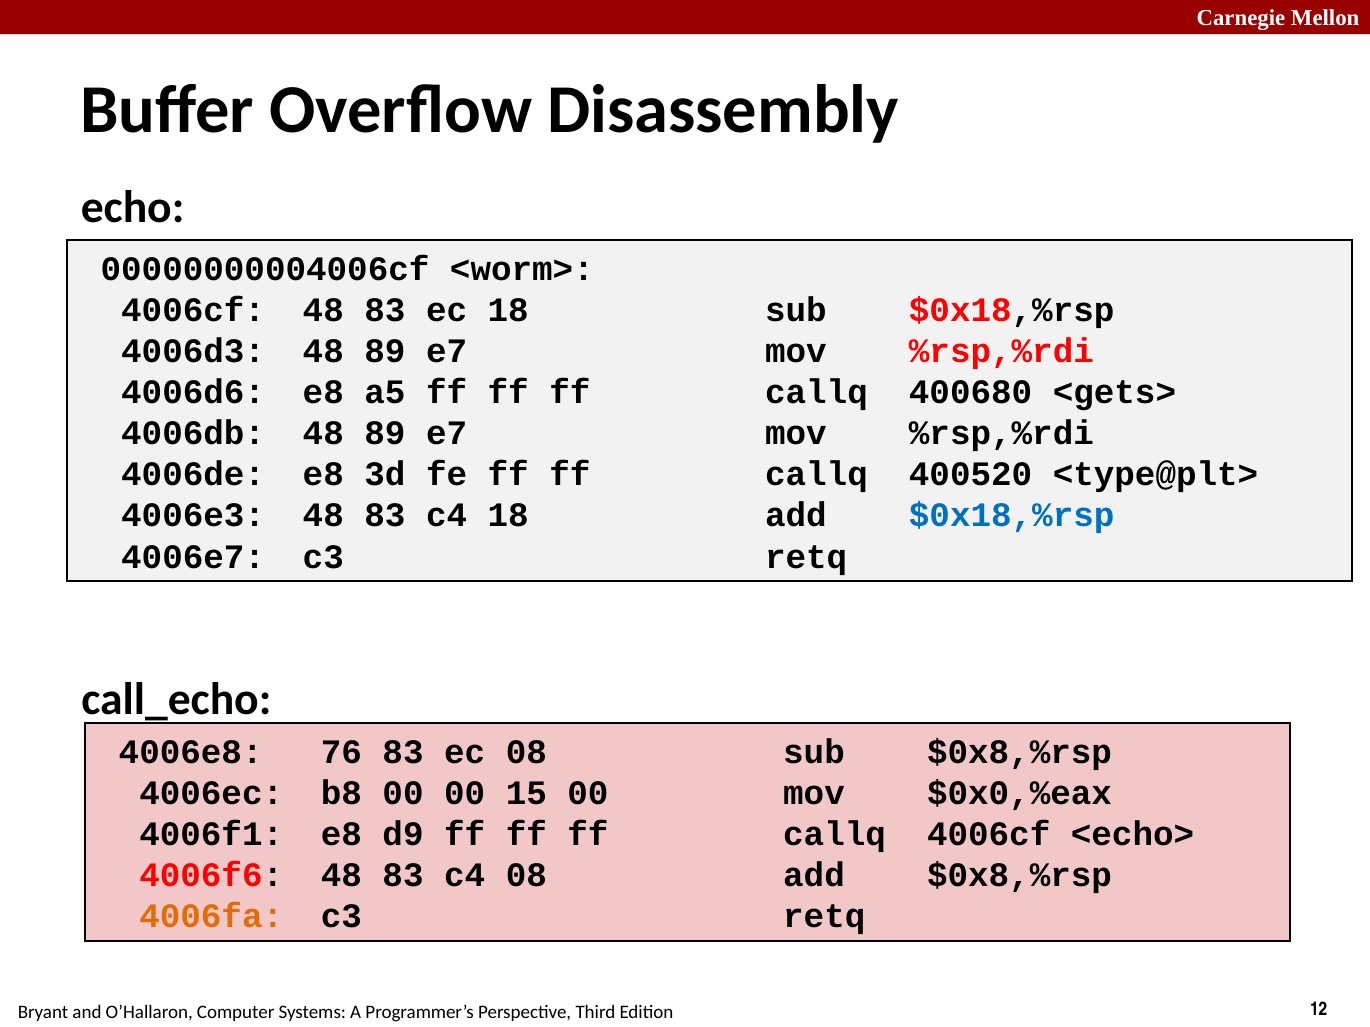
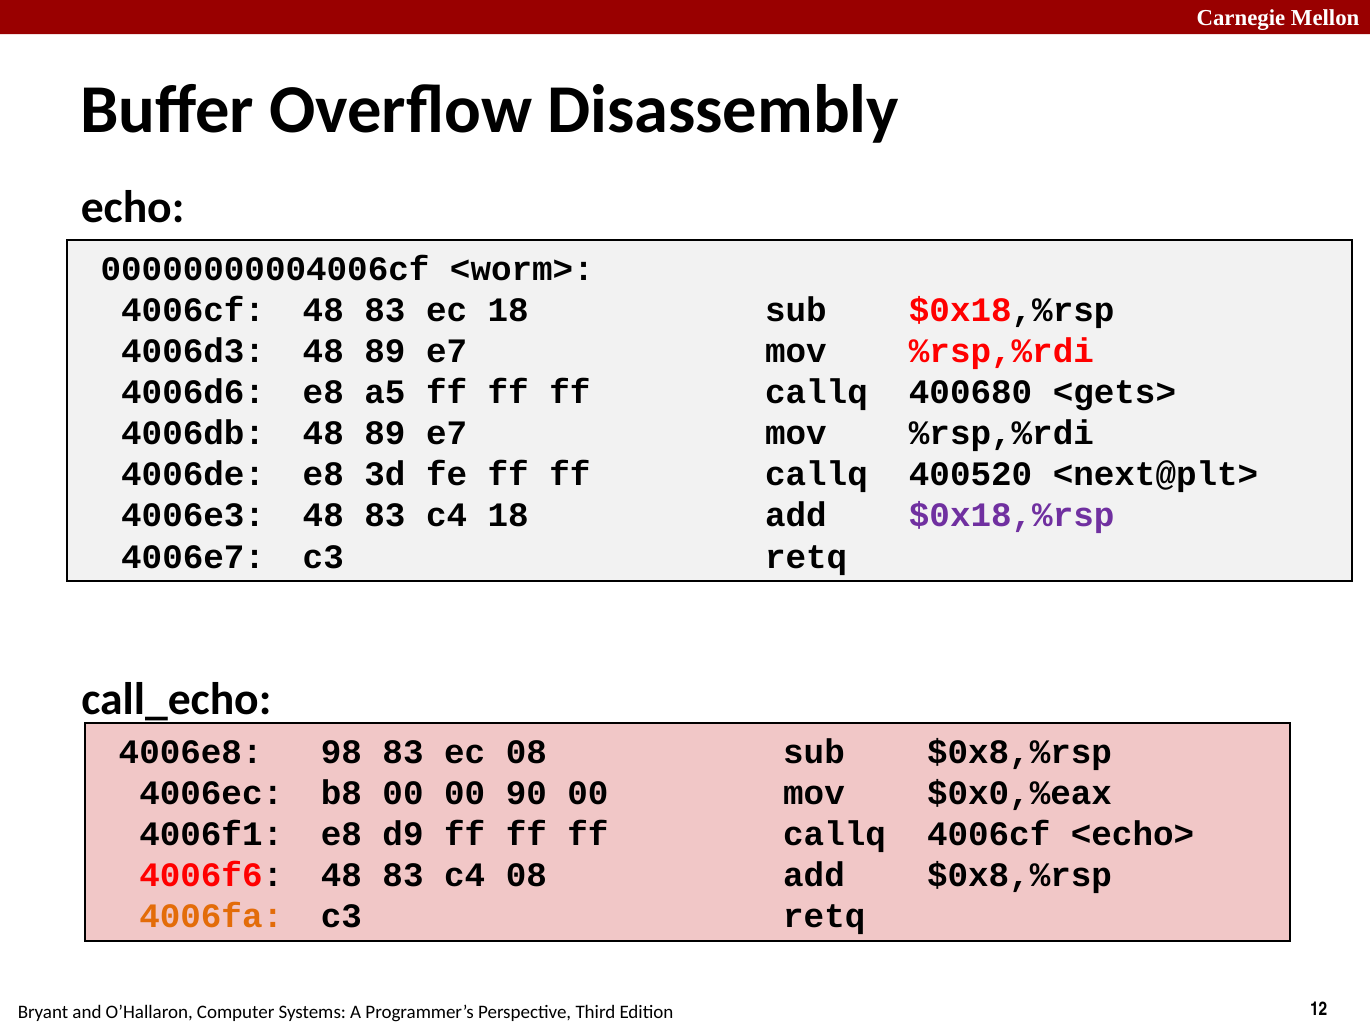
<type@plt>: <type@plt> -> <next@plt>
$0x18,%rsp at (1012, 516) colour: blue -> purple
76: 76 -> 98
15: 15 -> 90
